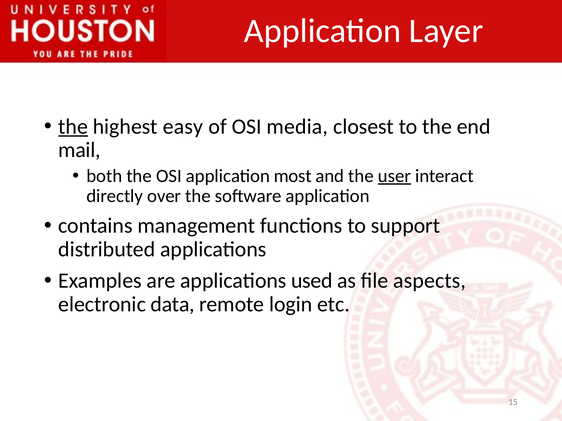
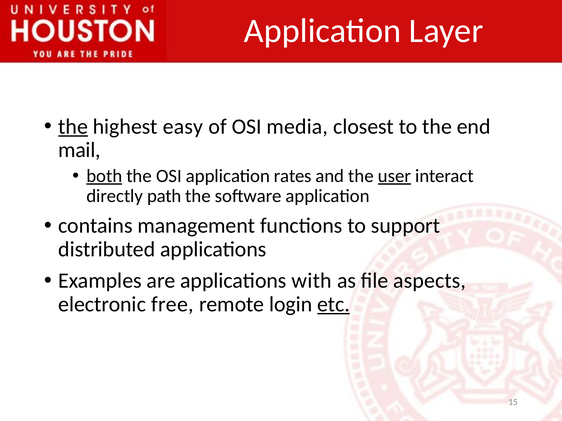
both underline: none -> present
most: most -> rates
over: over -> path
used: used -> with
data: data -> free
etc underline: none -> present
